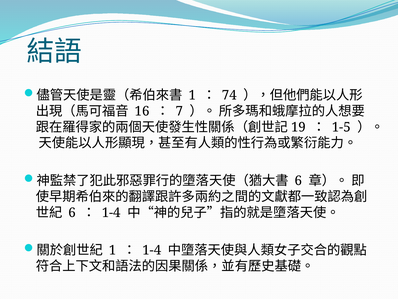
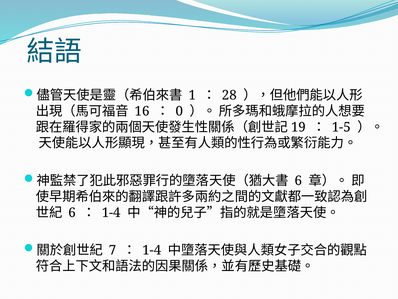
74: 74 -> 28
7: 7 -> 0
1 at (113, 250): 1 -> 7
